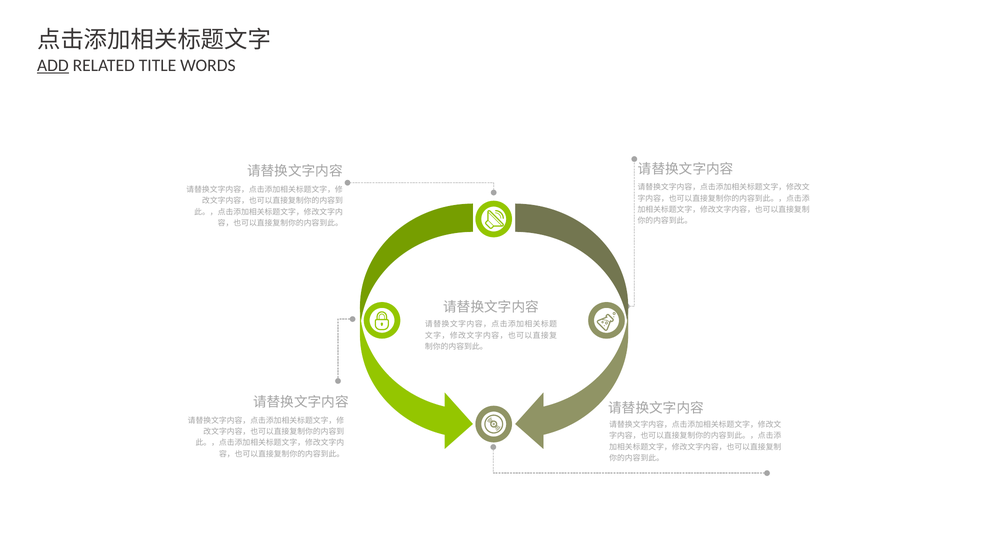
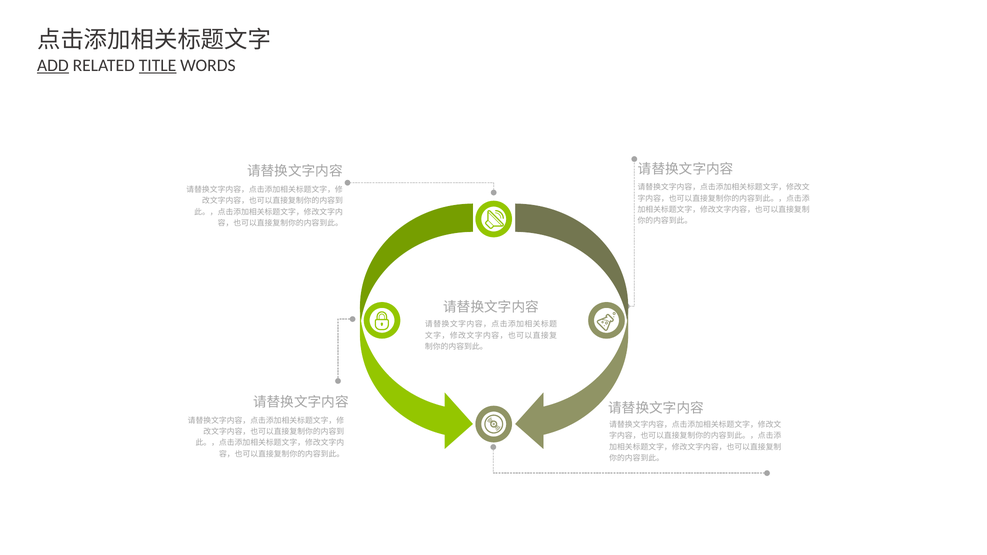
TITLE underline: none -> present
